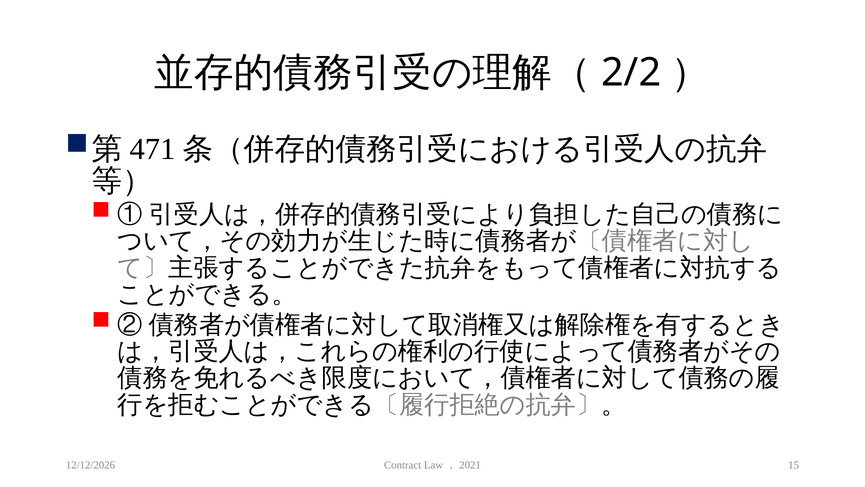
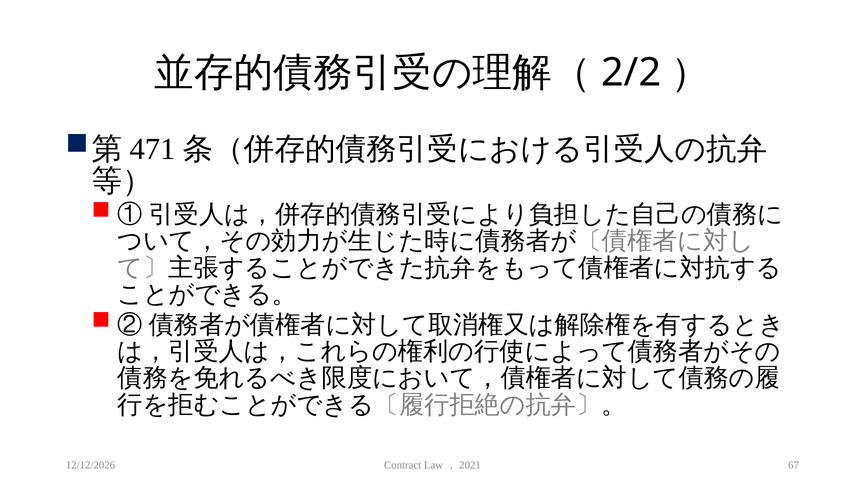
15: 15 -> 67
